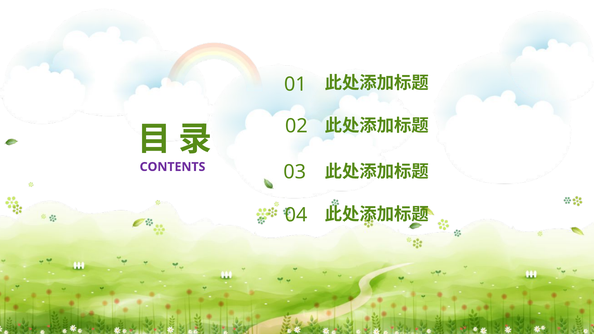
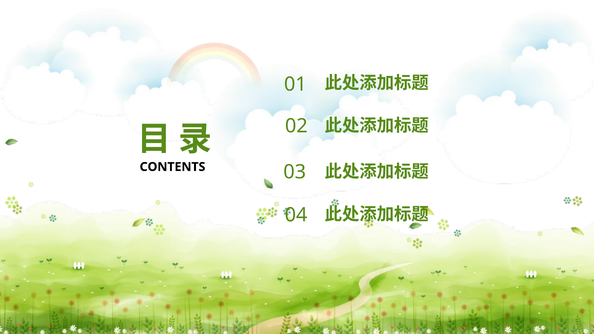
CONTENTS colour: purple -> black
